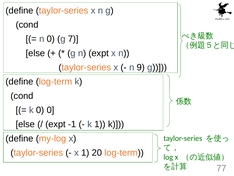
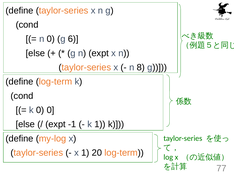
7: 7 -> 6
9: 9 -> 8
